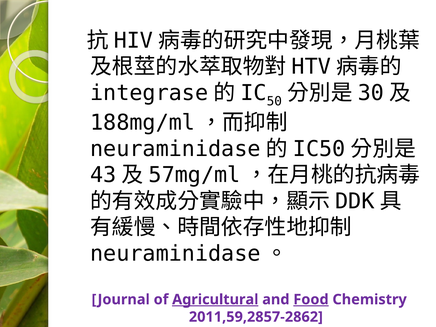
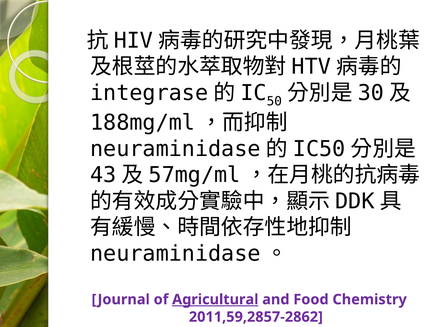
Food underline: present -> none
